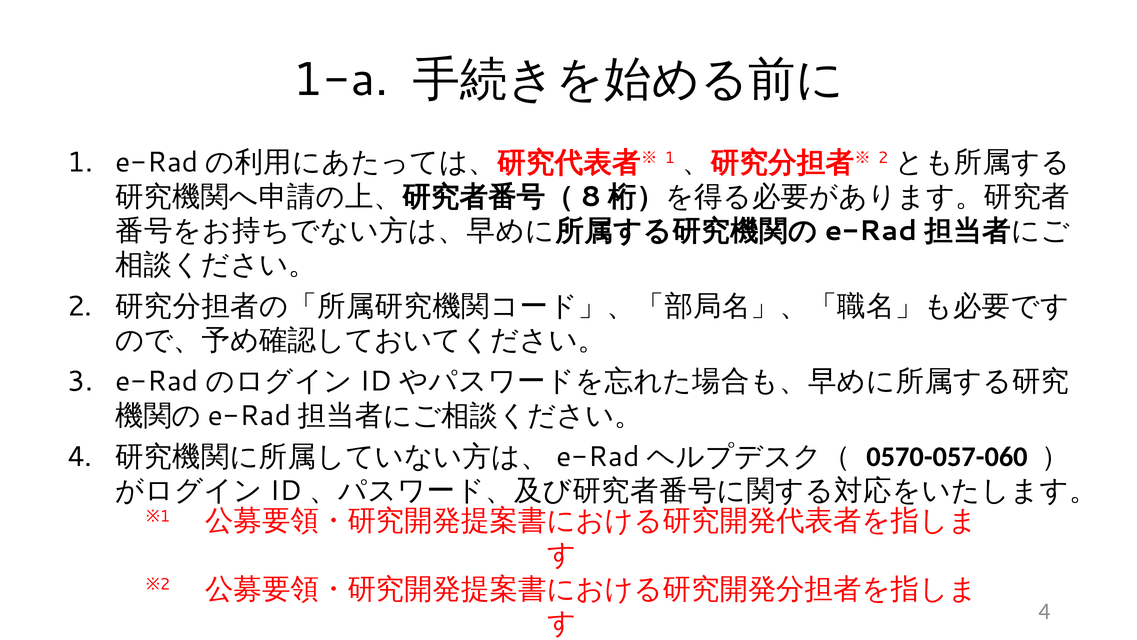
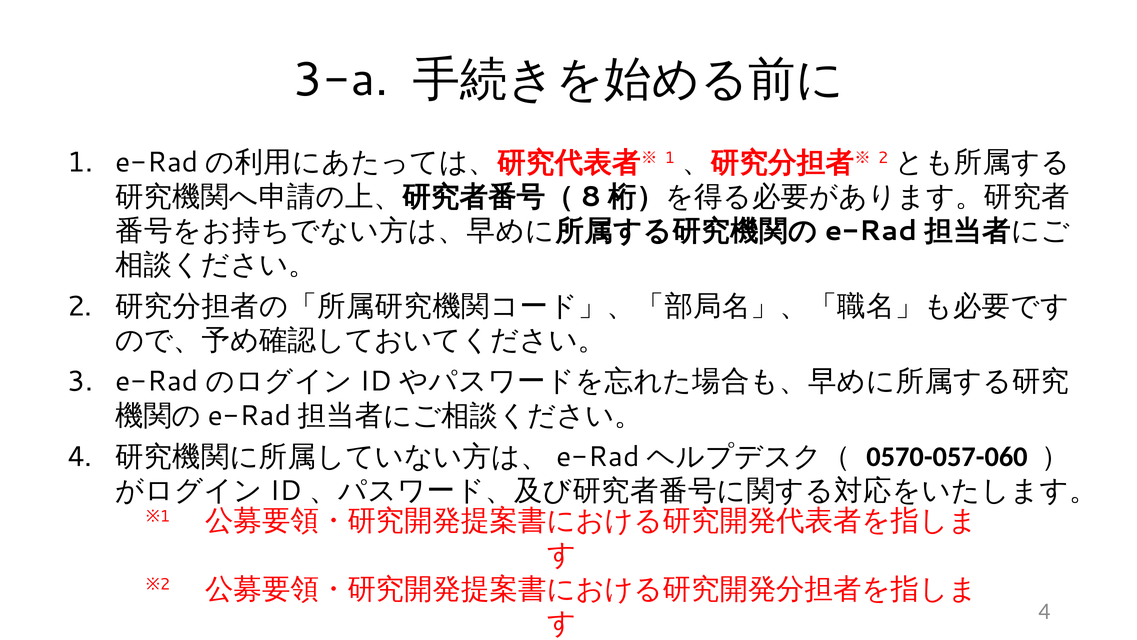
1-a: 1-a -> 3-a
